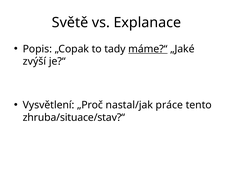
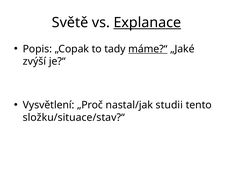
Explanace underline: none -> present
práce: práce -> studii
zhruba/situace/stav?“: zhruba/situace/stav?“ -> složku/situace/stav?“
